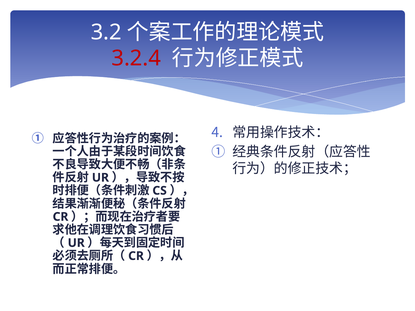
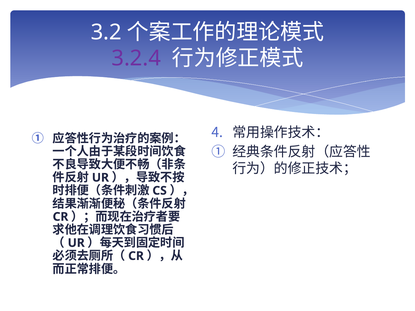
3.2.4 colour: red -> purple
